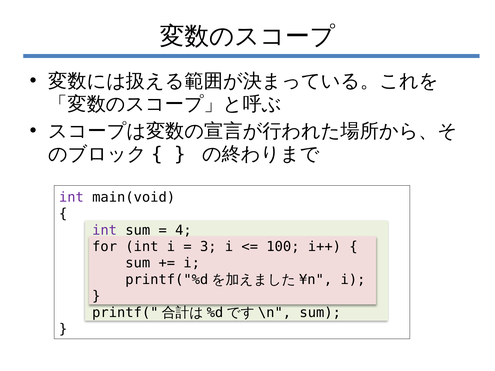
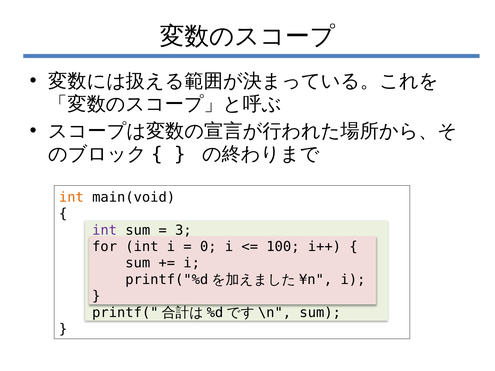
int at (71, 197) colour: purple -> orange
4: 4 -> 3
3: 3 -> 0
